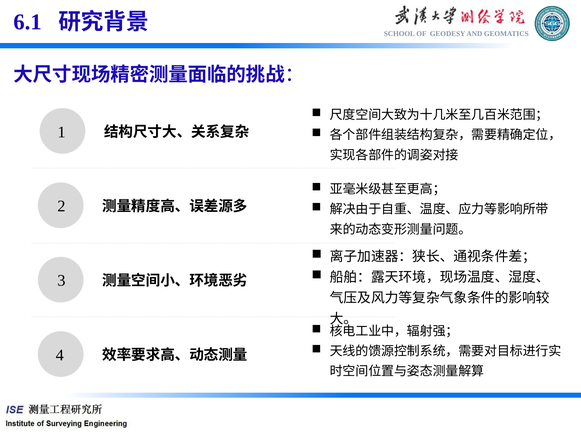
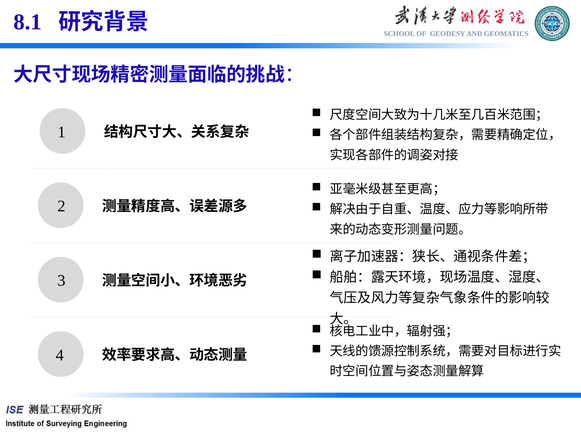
6.1: 6.1 -> 8.1
